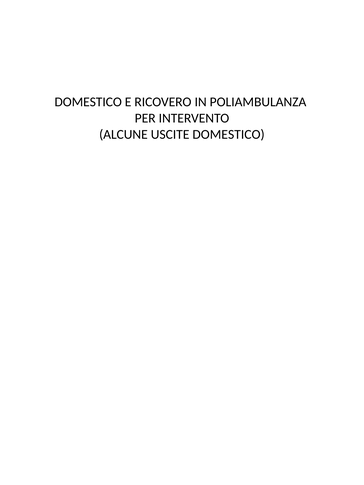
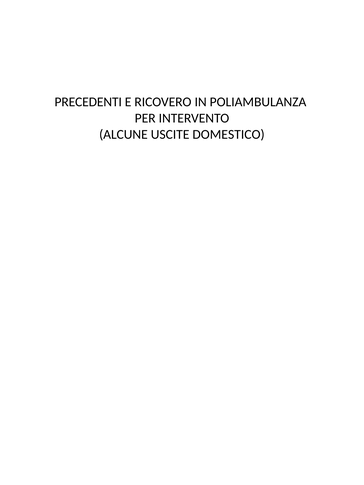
DOMESTICO at (88, 102): DOMESTICO -> PRECEDENTI
